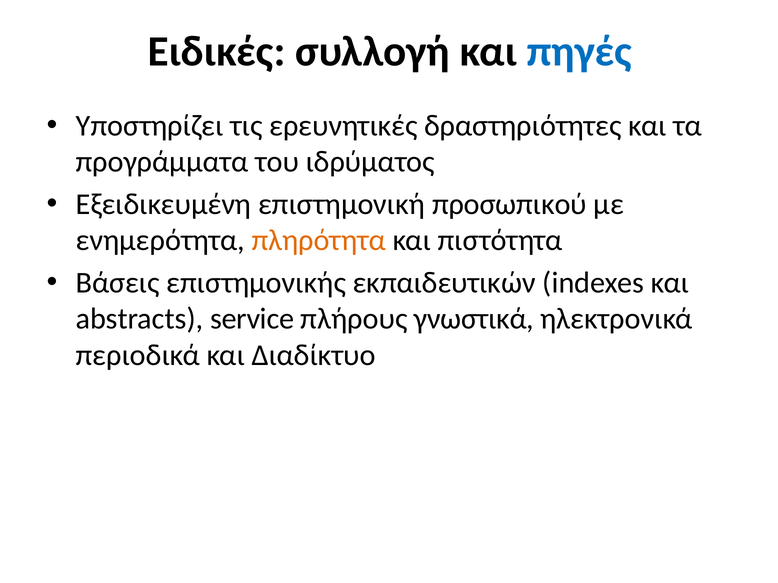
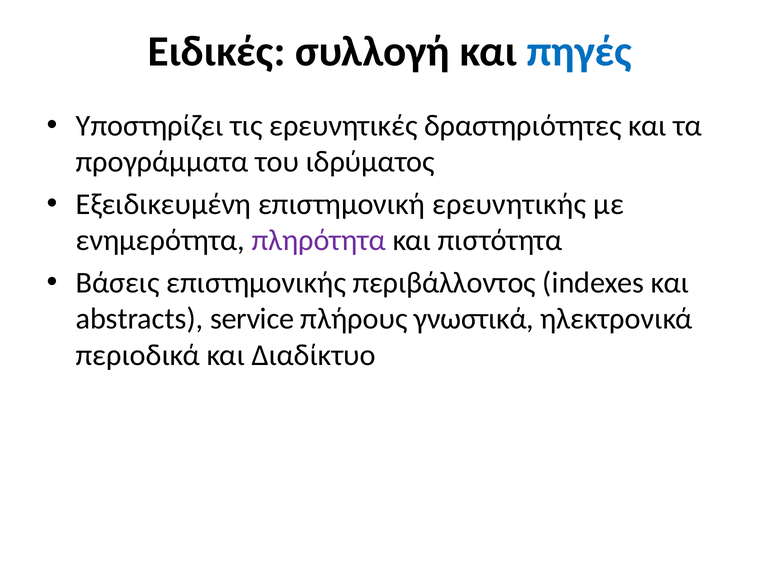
προσωπικού: προσωπικού -> ερευνητικής
πληρότητα colour: orange -> purple
εκπαιδευτικών: εκπαιδευτικών -> περιβάλλοντος
